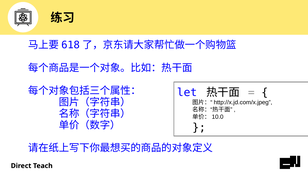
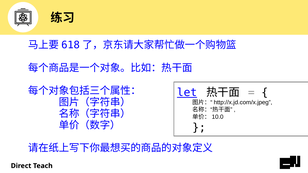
let underline: none -> present
